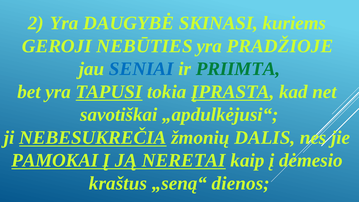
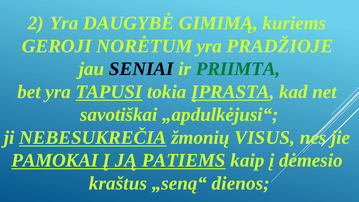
SKINASI: SKINASI -> GIMIMĄ
NEBŪTIES: NEBŪTIES -> NORĖTUM
SENIAI colour: blue -> black
DALIS: DALIS -> VISUS
NERETAI: NERETAI -> PATIEMS
